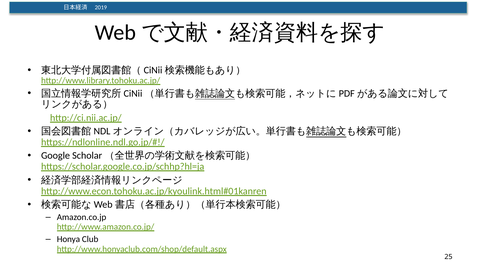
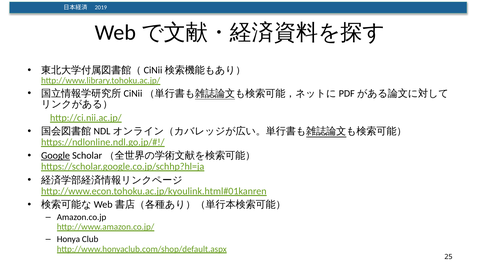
Google underline: none -> present
